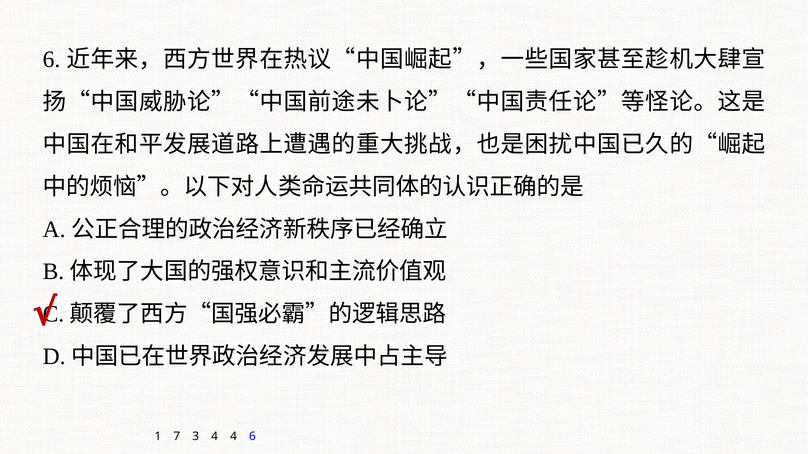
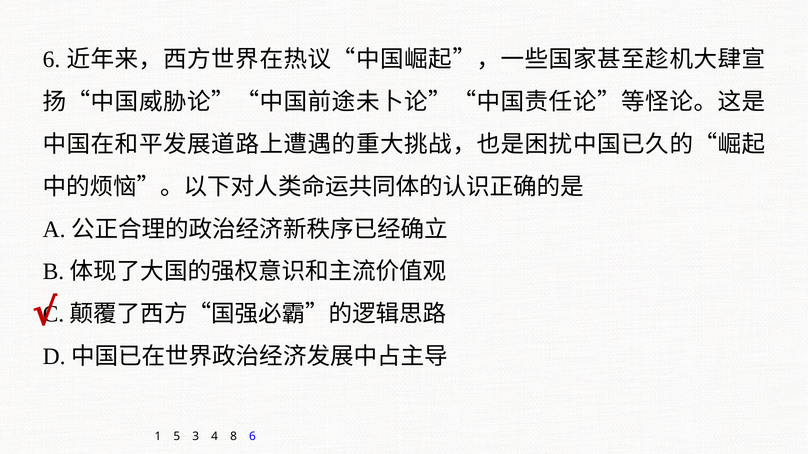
7: 7 -> 5
4 4: 4 -> 8
